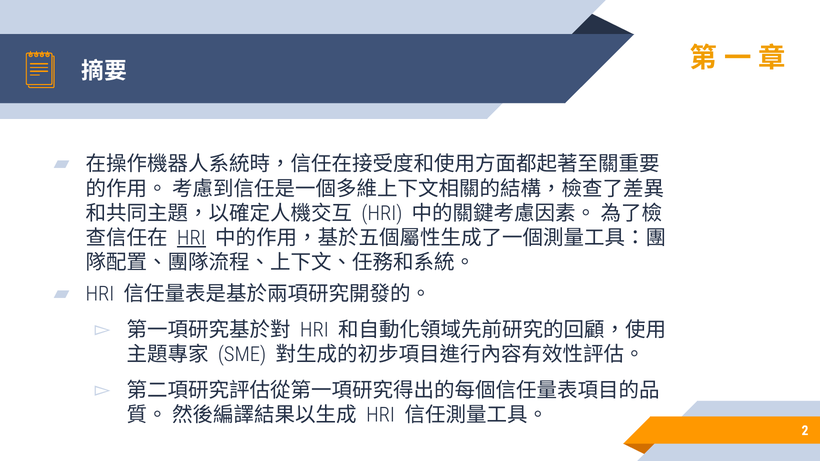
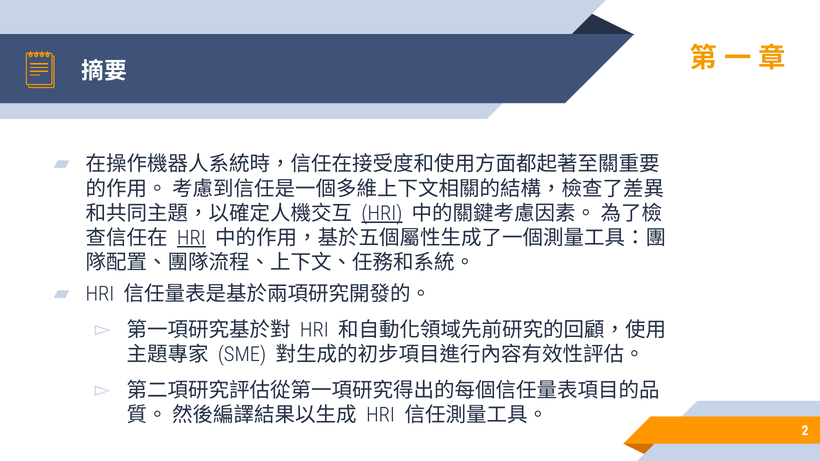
HRI at (382, 214) underline: none -> present
